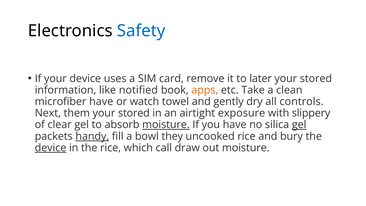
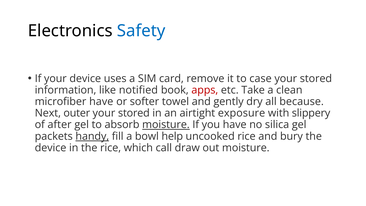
later: later -> case
apps colour: orange -> red
watch: watch -> softer
controls: controls -> because
them: them -> outer
clear: clear -> after
gel at (299, 125) underline: present -> none
they: they -> help
device at (51, 148) underline: present -> none
